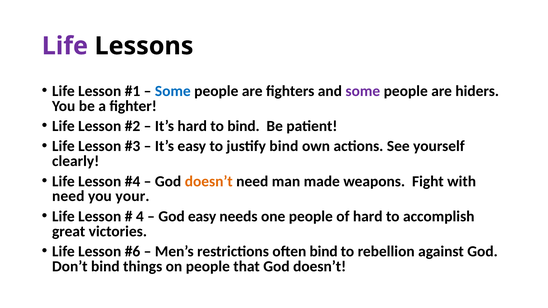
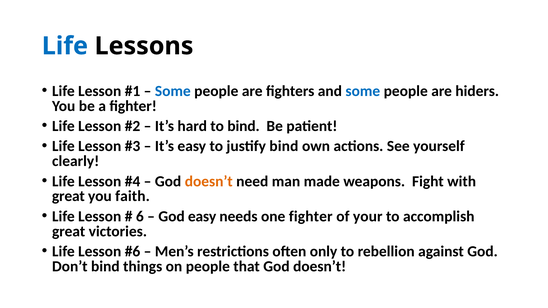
Life at (65, 46) colour: purple -> blue
some at (363, 91) colour: purple -> blue
need at (68, 196): need -> great
your: your -> faith
4: 4 -> 6
one people: people -> fighter
of hard: hard -> your
often bind: bind -> only
